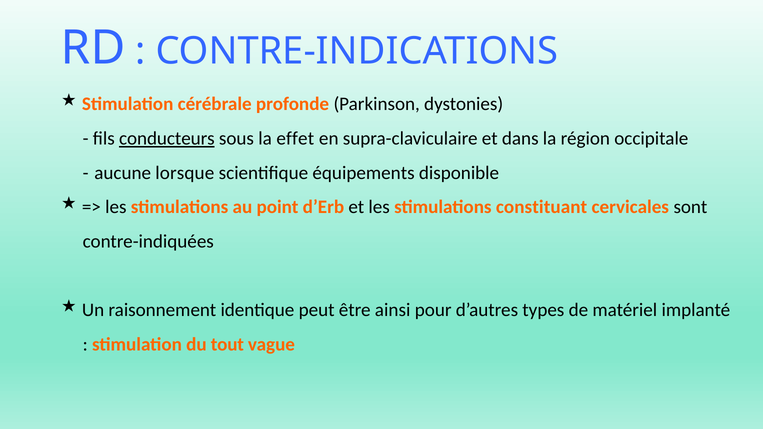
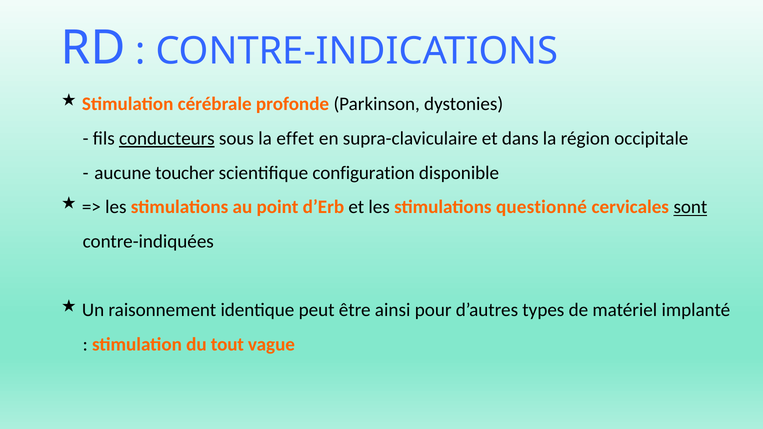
lorsque: lorsque -> toucher
équipements: équipements -> configuration
constituant: constituant -> questionné
sont underline: none -> present
